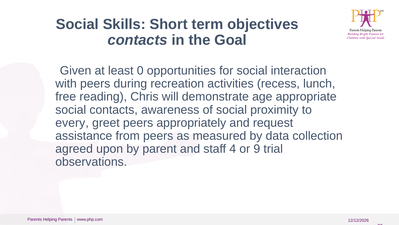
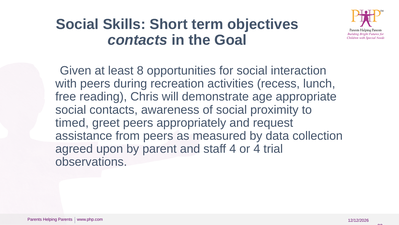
0: 0 -> 8
every: every -> timed
or 9: 9 -> 4
